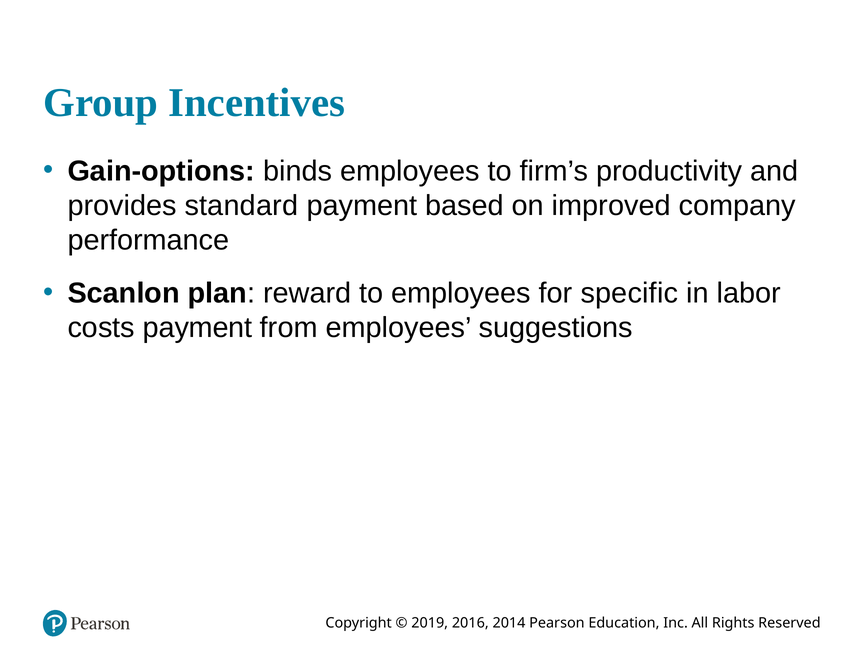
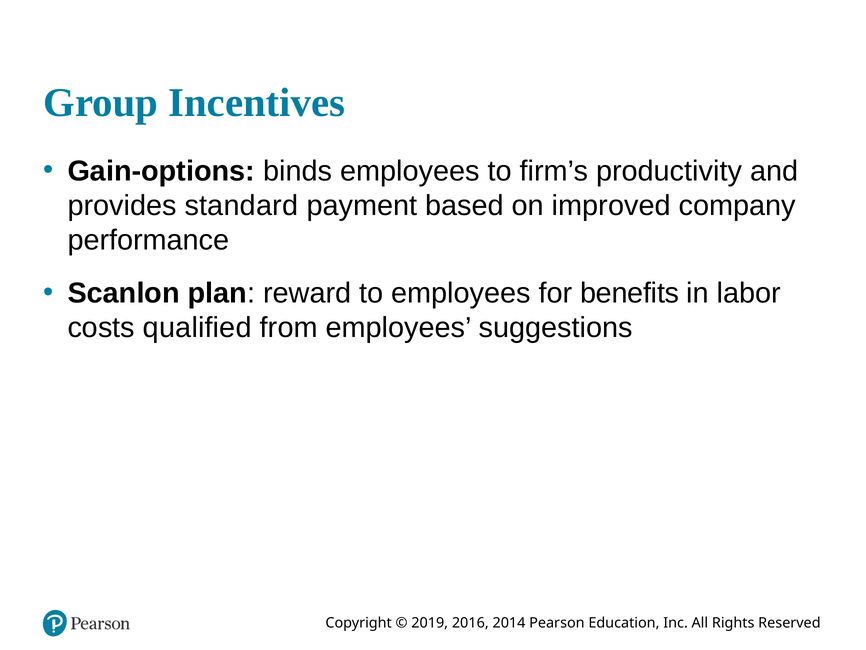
specific: specific -> benefits
costs payment: payment -> qualified
